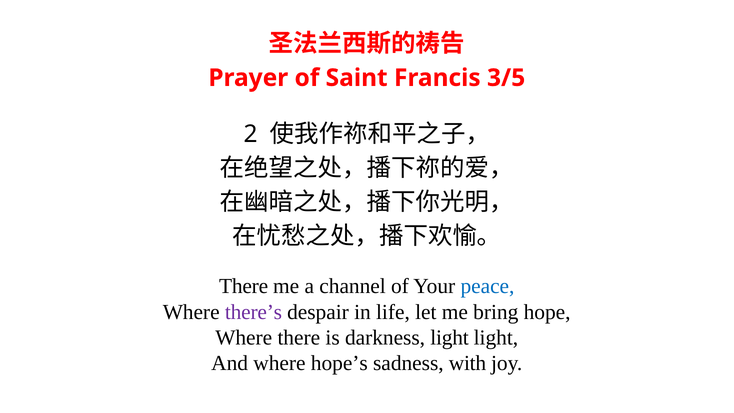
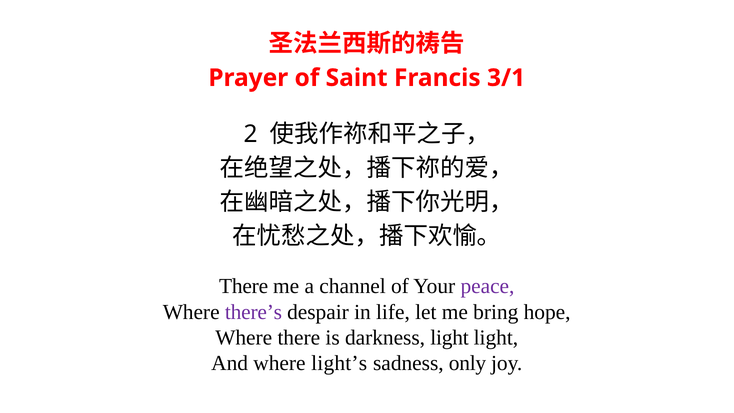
3/5: 3/5 -> 3/1
peace colour: blue -> purple
hope’s: hope’s -> light’s
with: with -> only
